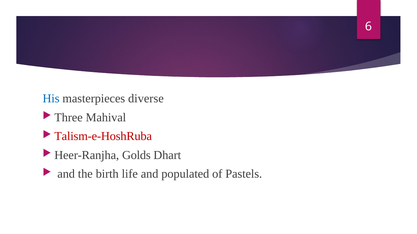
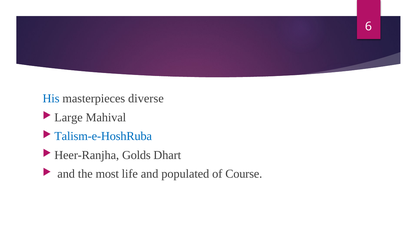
Three: Three -> Large
Talism-e-HoshRuba colour: red -> blue
birth: birth -> most
Pastels: Pastels -> Course
